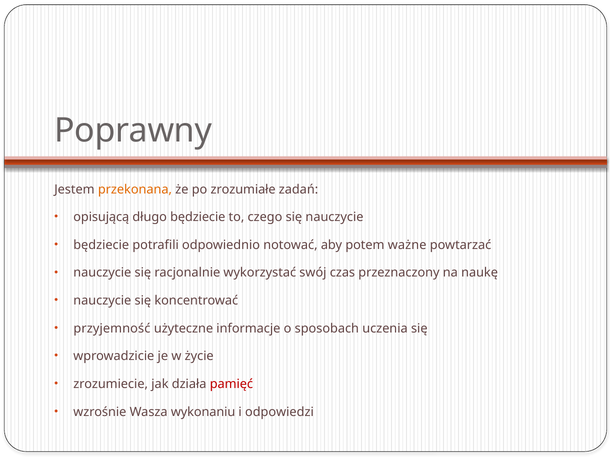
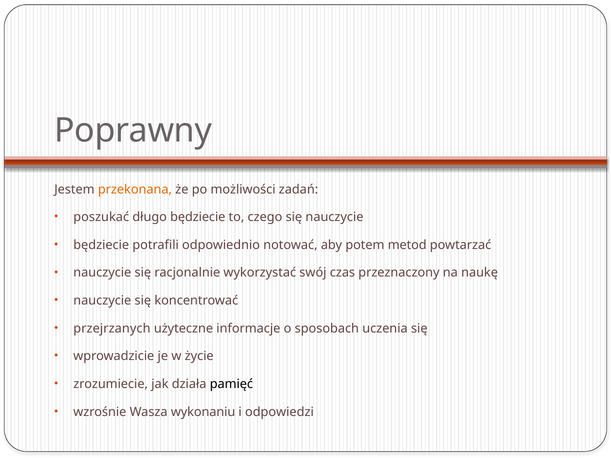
zrozumiałe: zrozumiałe -> możliwości
opisującą: opisującą -> poszukać
ważne: ważne -> metod
przyjemność: przyjemność -> przejrzanych
pamięć colour: red -> black
